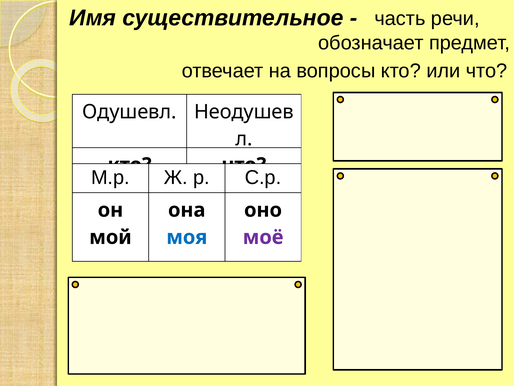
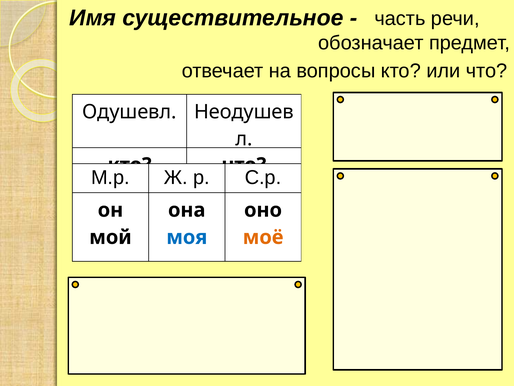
моё colour: purple -> orange
